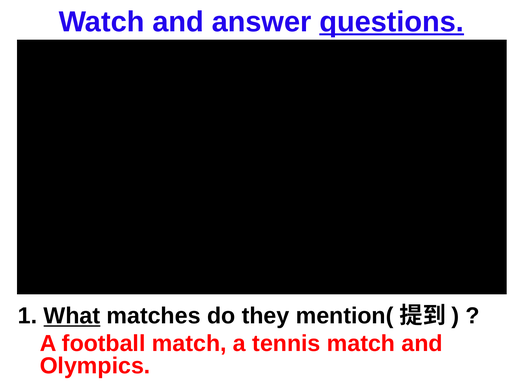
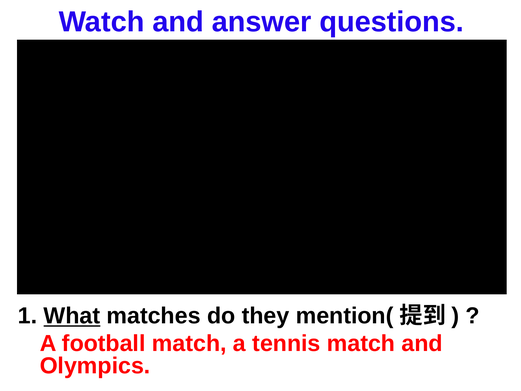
questions underline: present -> none
